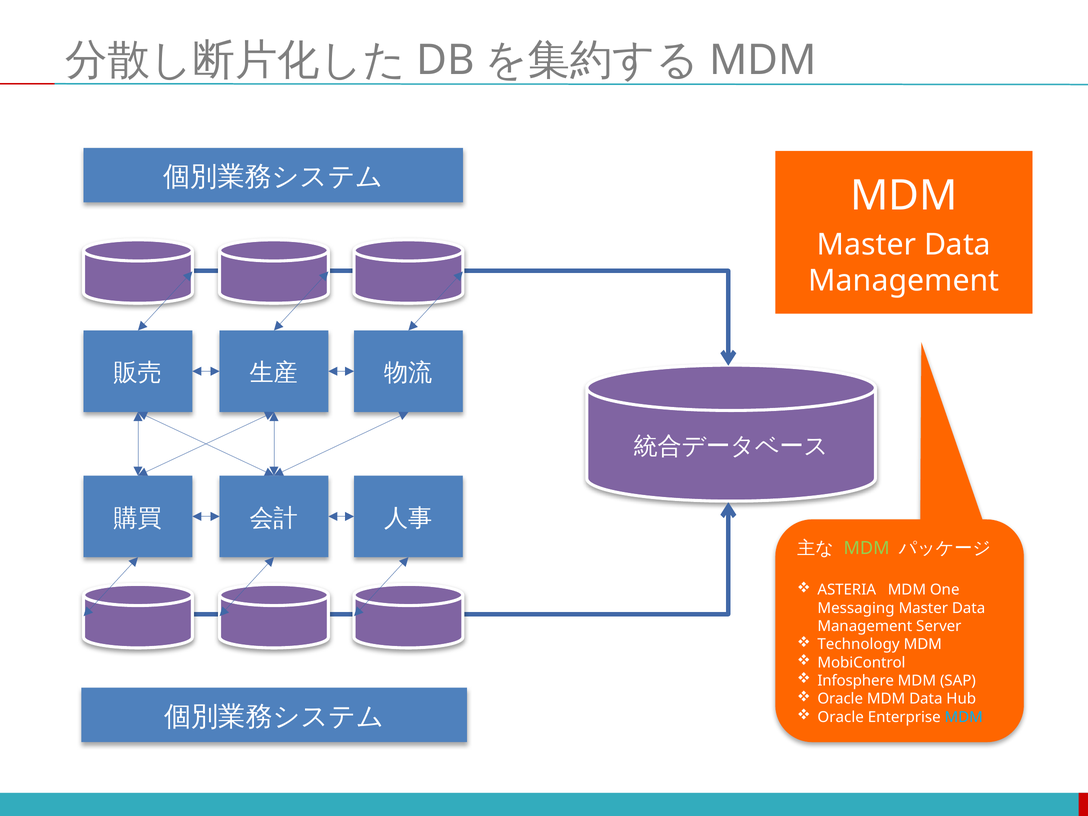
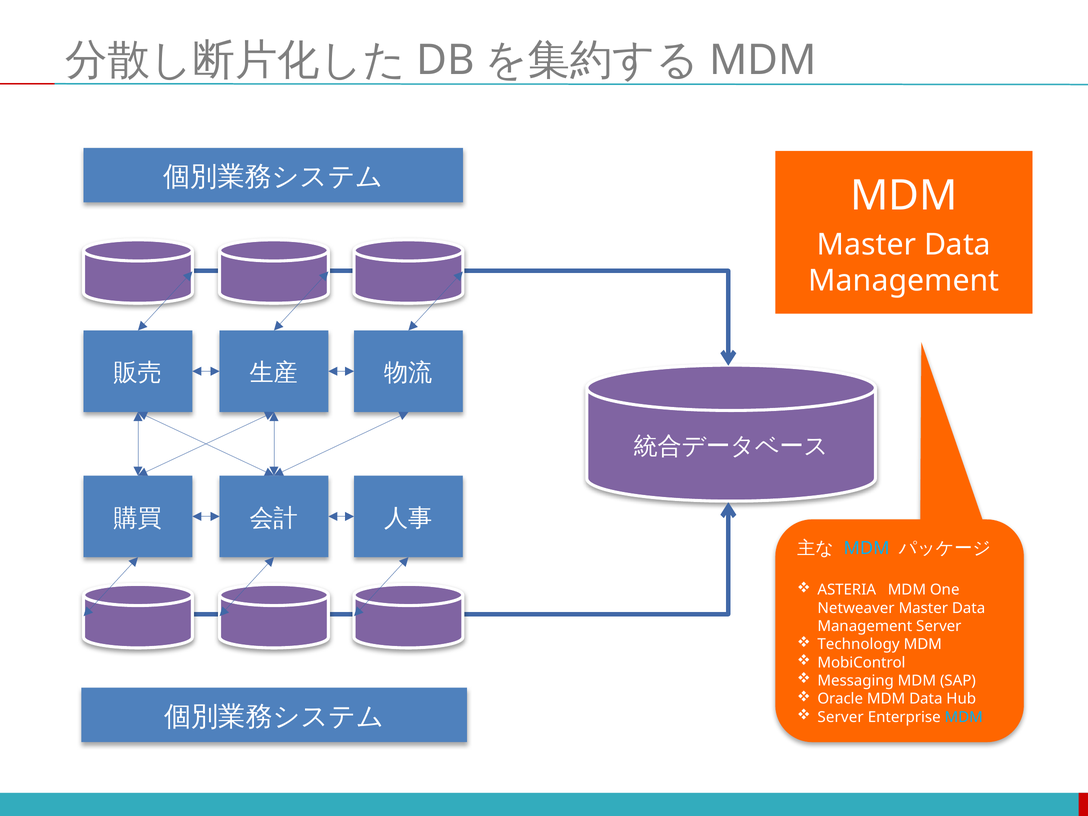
MDM at (867, 548) colour: light green -> light blue
Messaging: Messaging -> Netweaver
Infosphere: Infosphere -> Messaging
Oracle at (841, 717): Oracle -> Server
